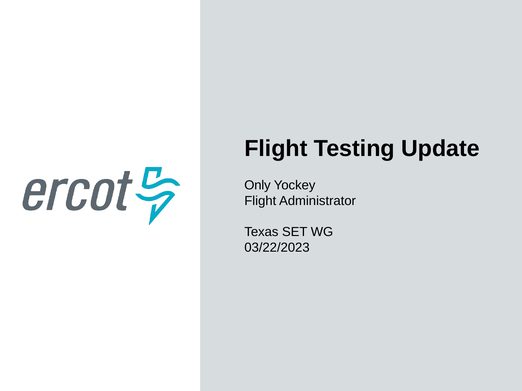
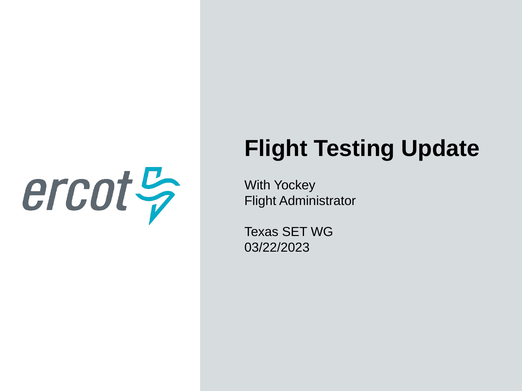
Only: Only -> With
